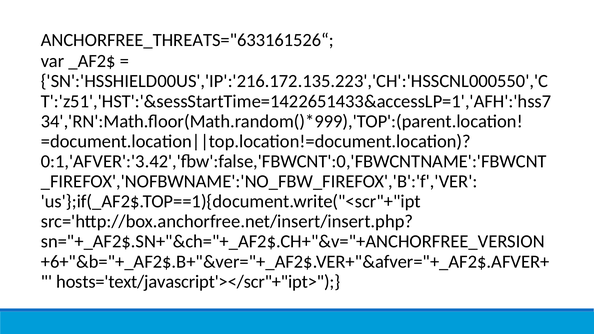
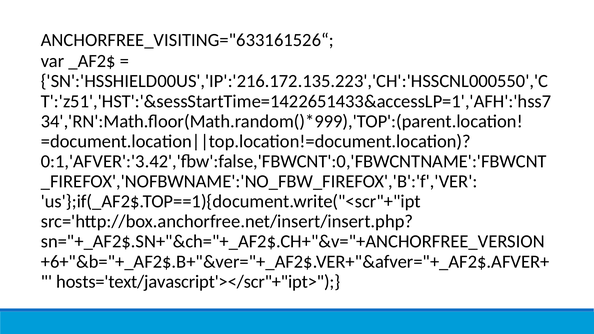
ANCHORFREE_THREATS="633161526“: ANCHORFREE_THREATS="633161526“ -> ANCHORFREE_VISITING="633161526“
